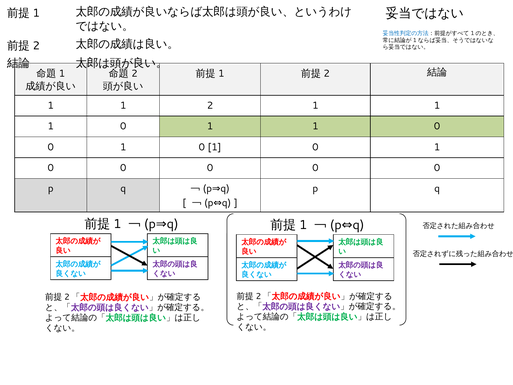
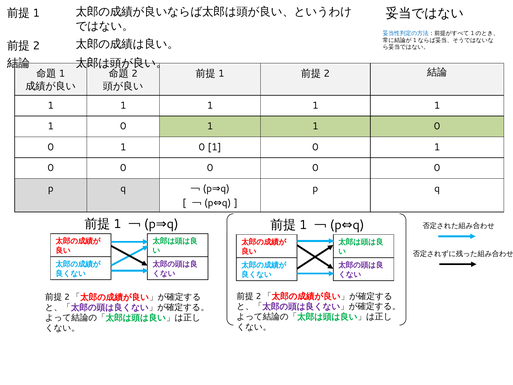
2 at (210, 105): 2 -> 1
